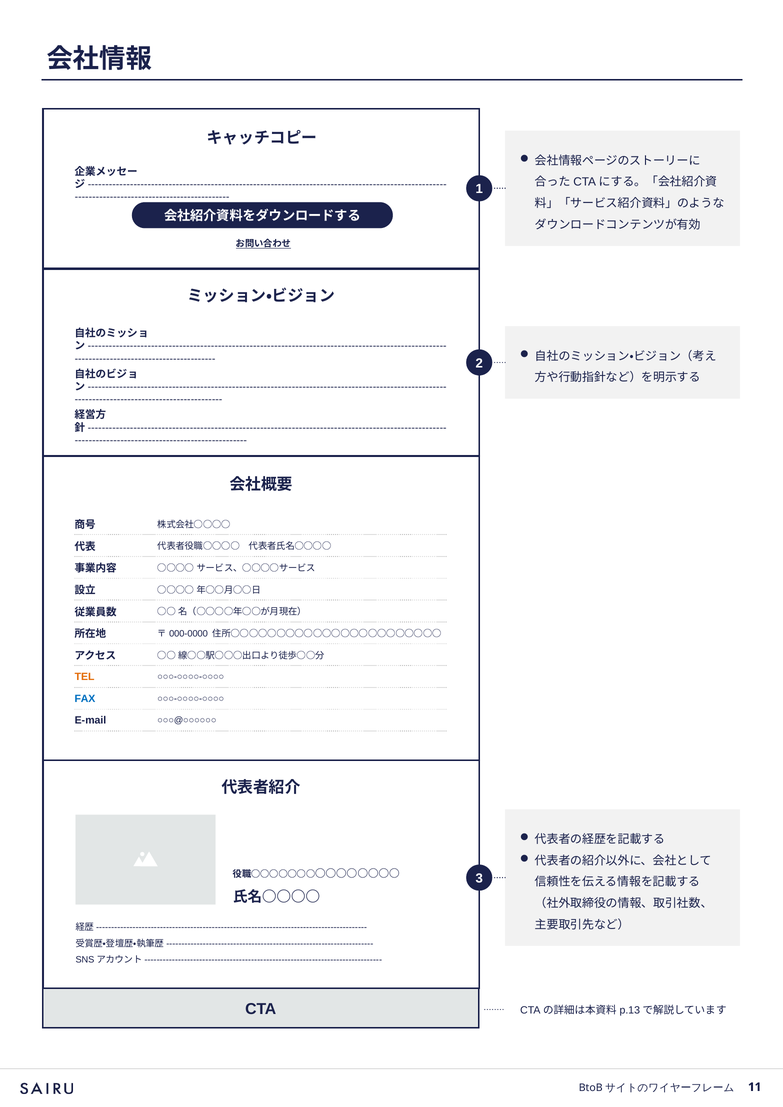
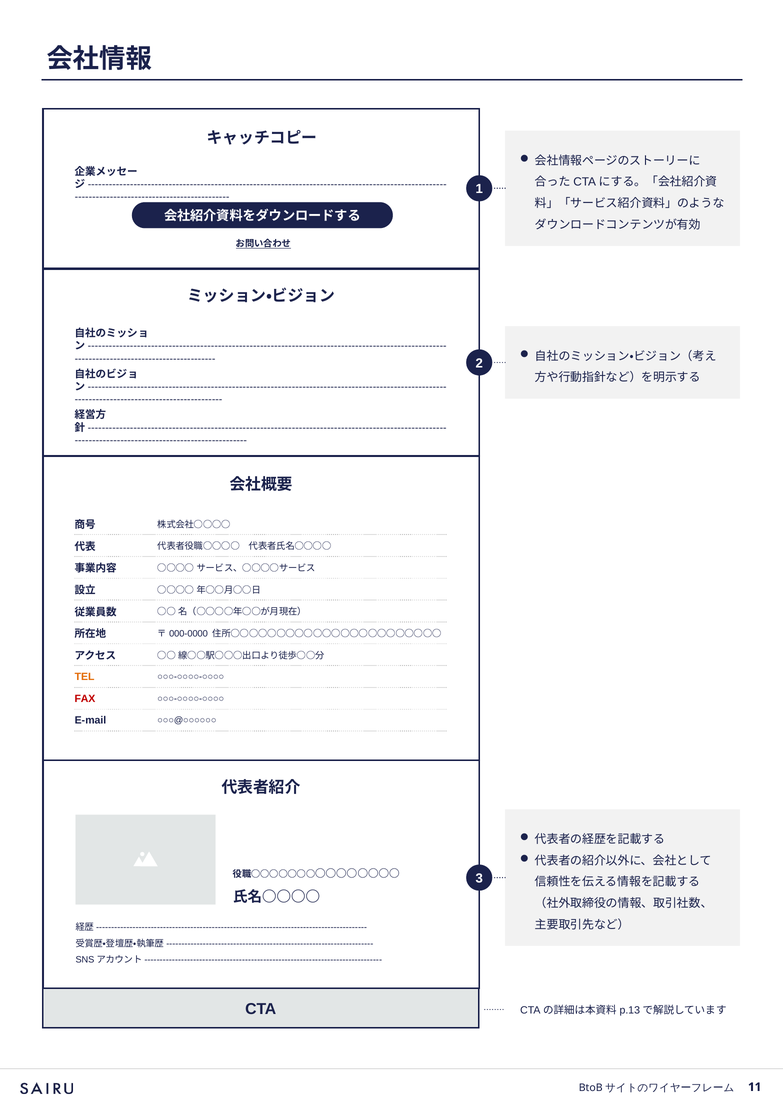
FAX colour: blue -> red
